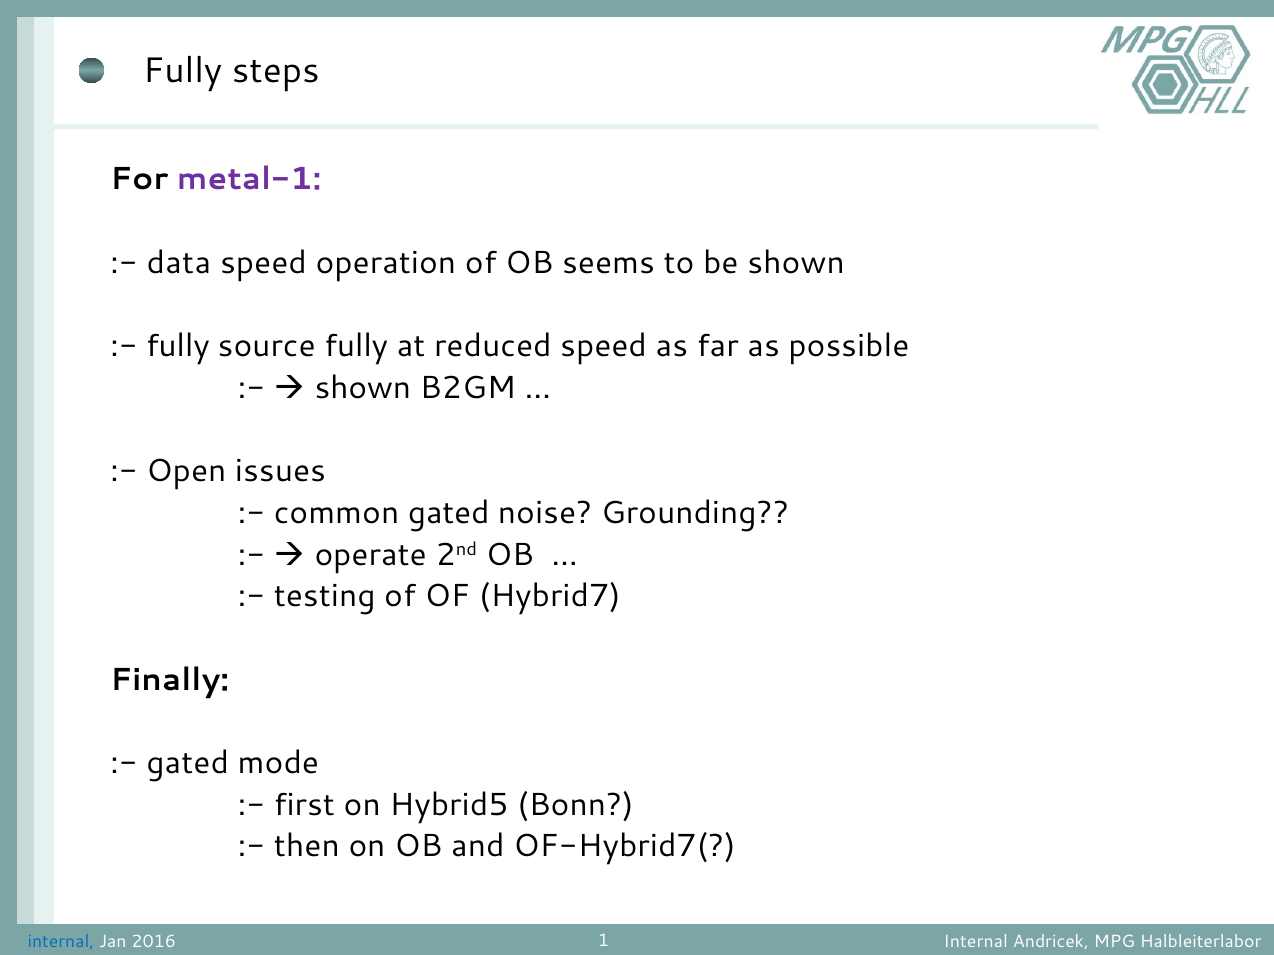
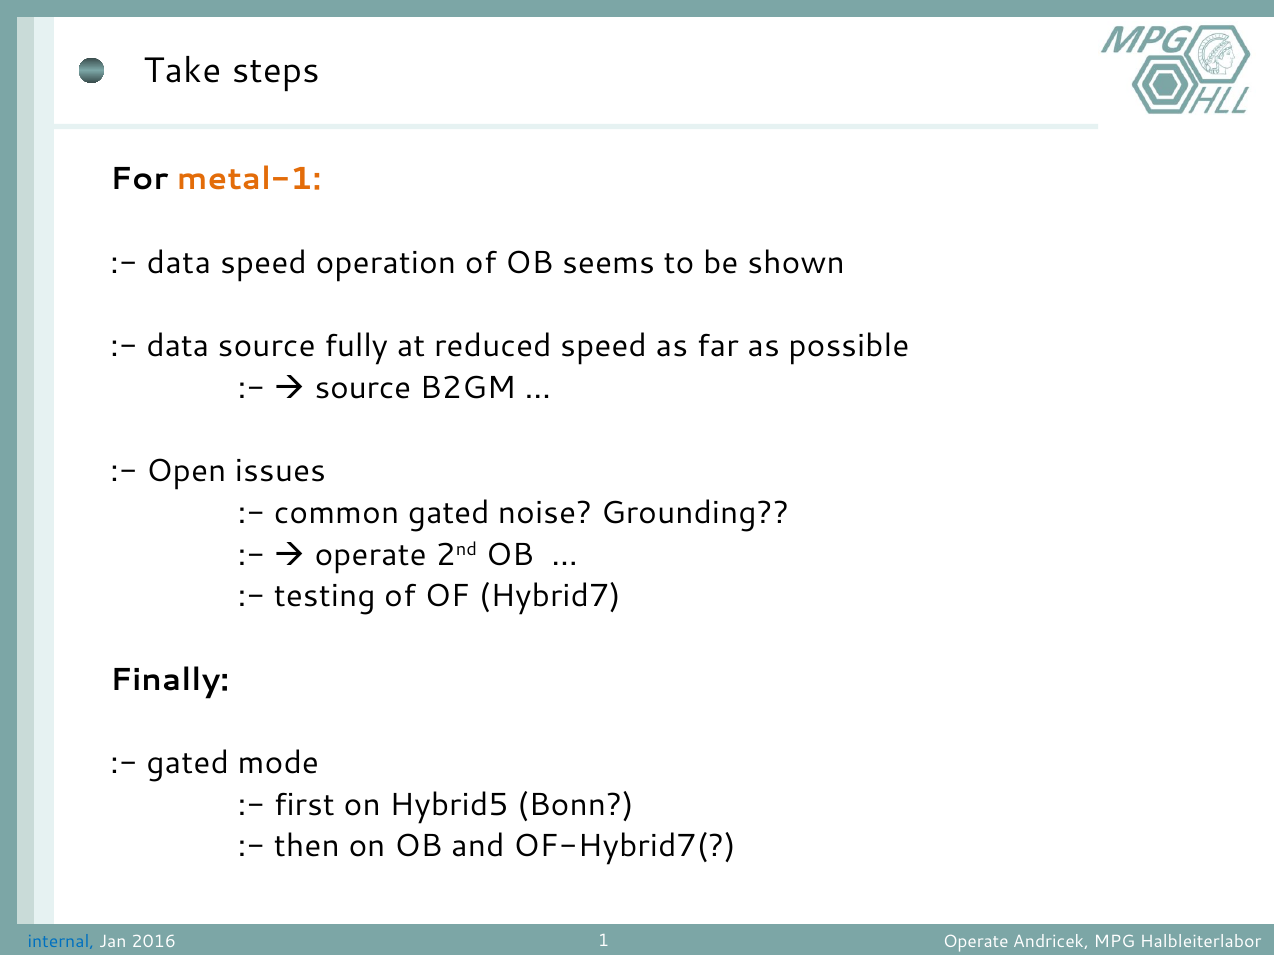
Fully at (183, 71): Fully -> Take
metal-1 colour: purple -> orange
fully at (178, 346): fully -> data
shown at (363, 388): shown -> source
2016 Internal: Internal -> Operate
